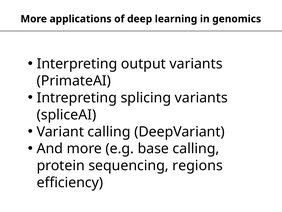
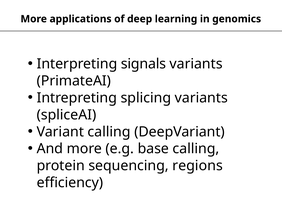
output: output -> signals
